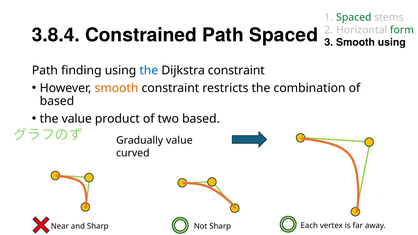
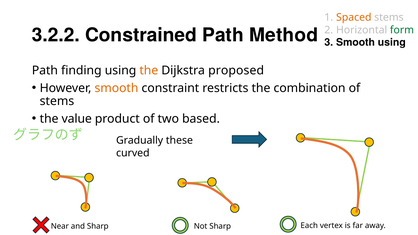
Spaced at (354, 17) colour: green -> orange
3.8.4: 3.8.4 -> 3.2.2
Path Spaced: Spaced -> Method
the at (149, 71) colour: blue -> orange
Dijkstra constraint: constraint -> proposed
based at (57, 101): based -> stems
Gradually value: value -> these
